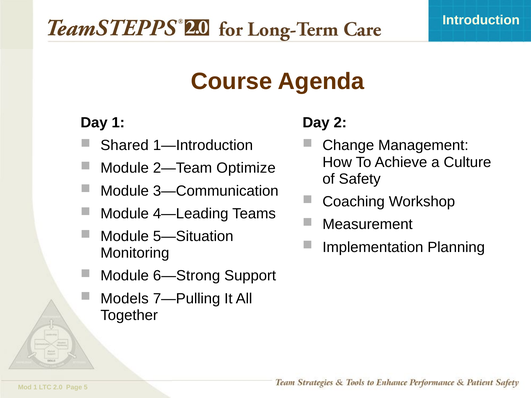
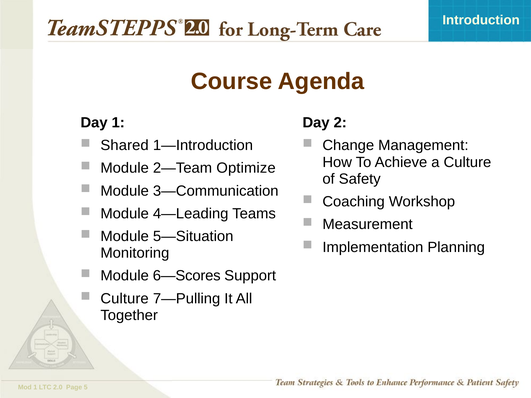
6—Strong: 6—Strong -> 6—Scores
Models at (125, 299): Models -> Culture
